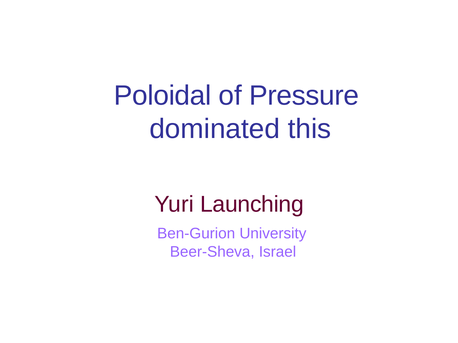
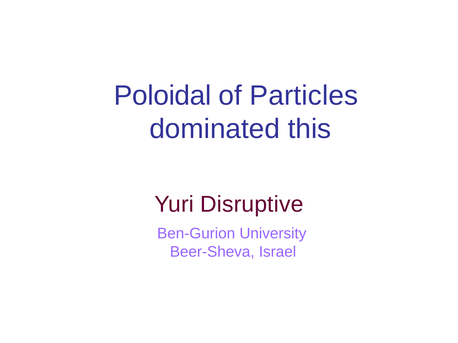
Pressure: Pressure -> Particles
Launching: Launching -> Disruptive
